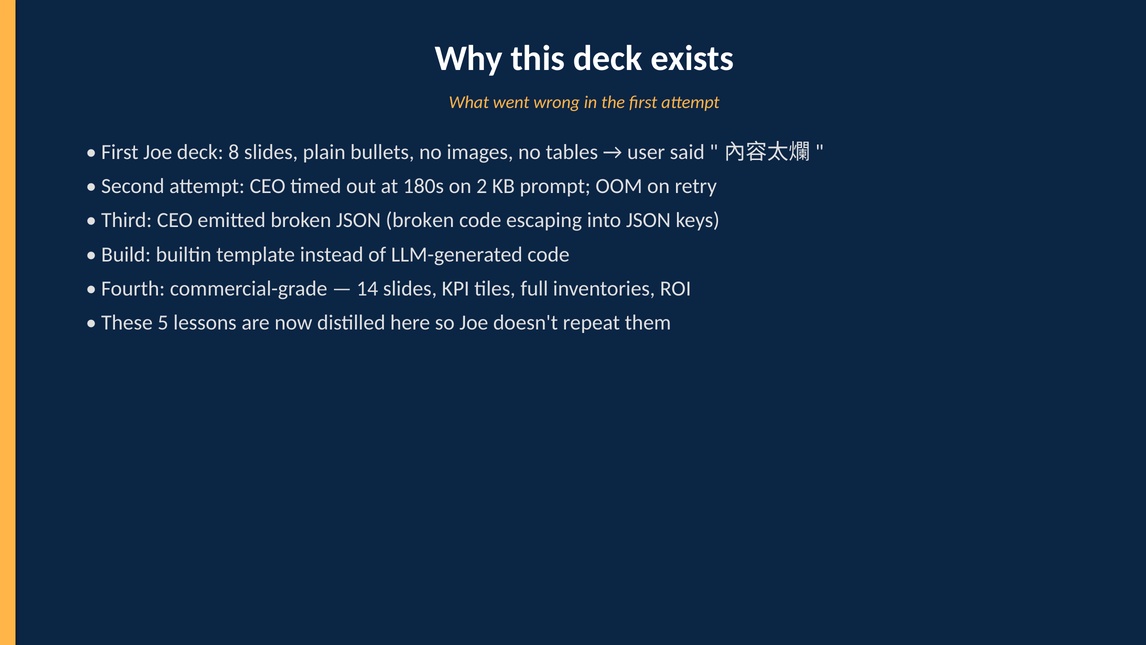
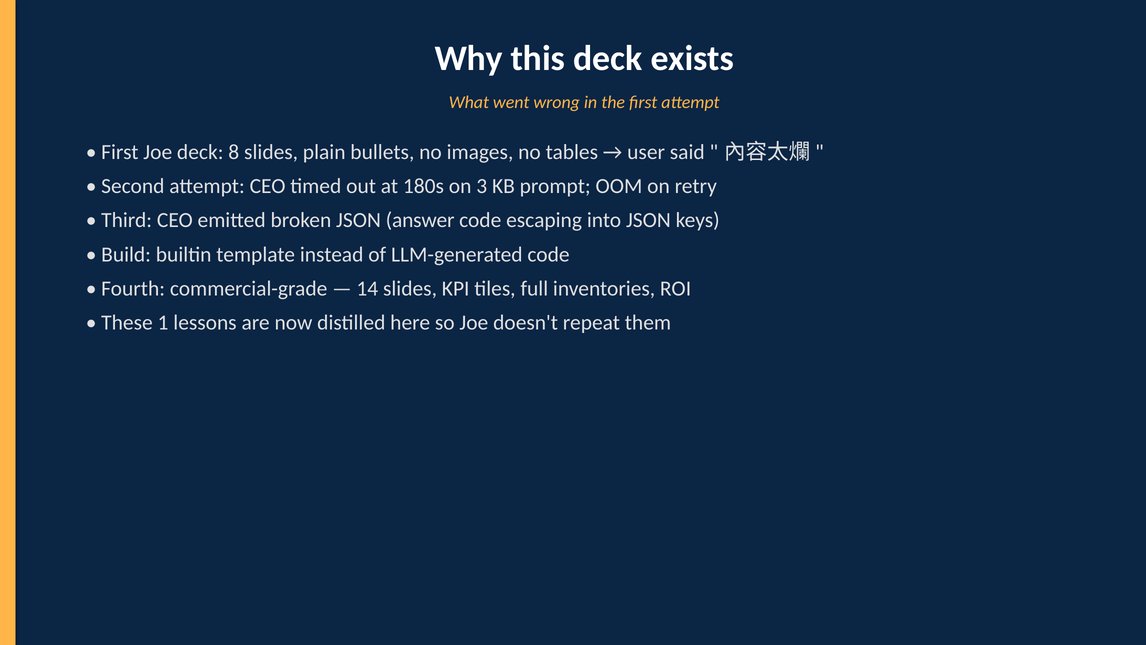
2: 2 -> 3
JSON broken: broken -> answer
5: 5 -> 1
